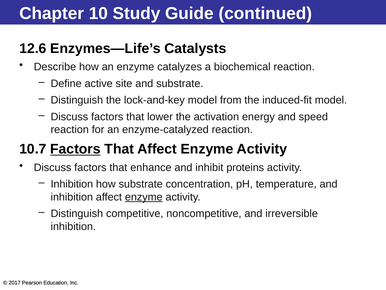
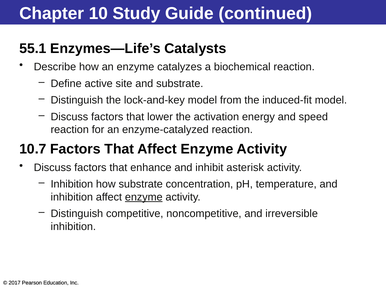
12.6: 12.6 -> 55.1
Factors at (75, 149) underline: present -> none
proteins: proteins -> asterisk
